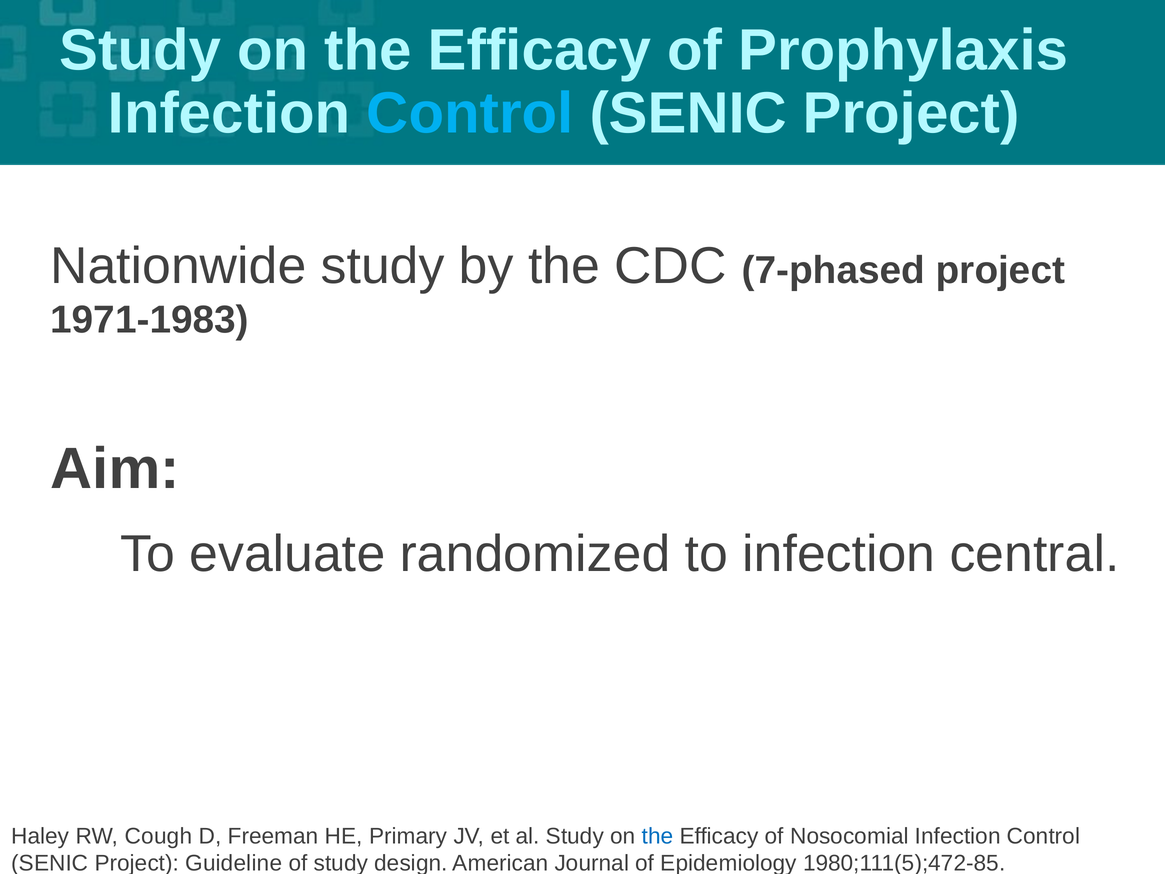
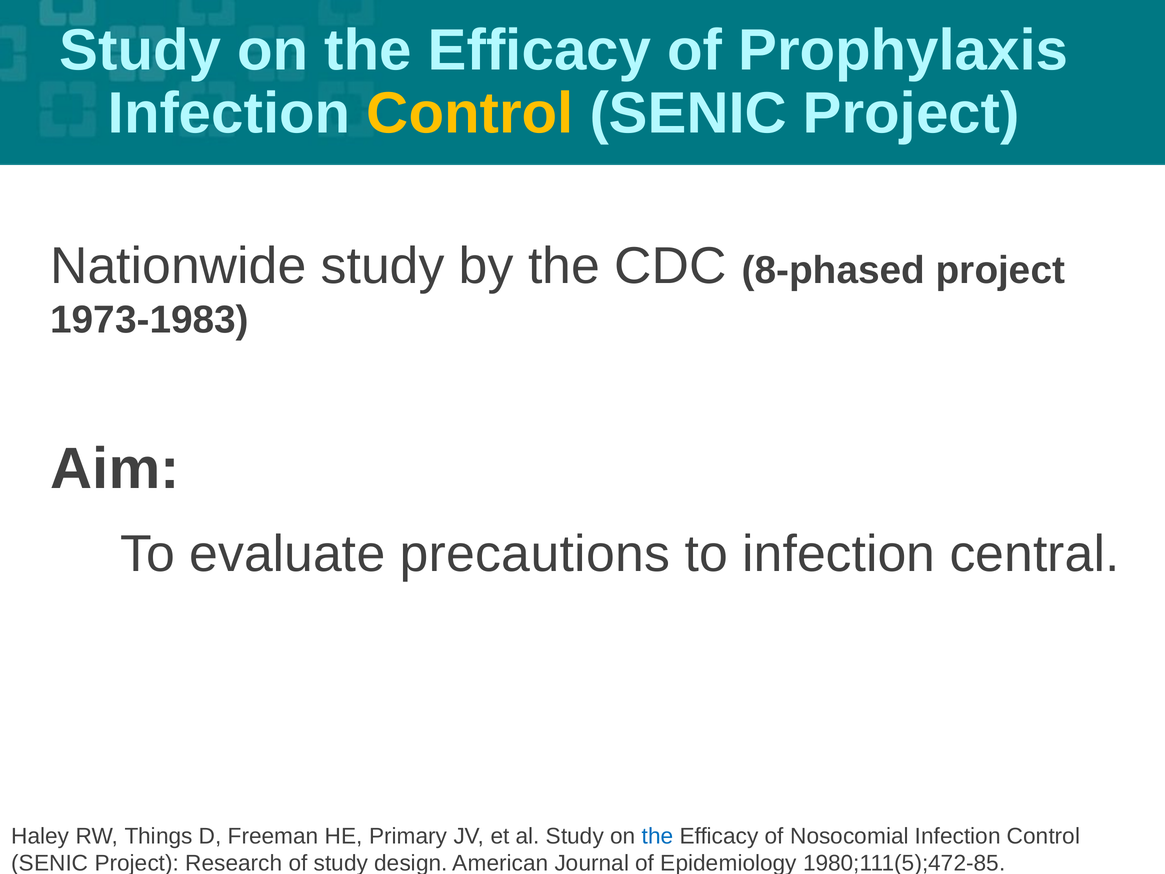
Control at (470, 114) colour: light blue -> yellow
7-phased: 7-phased -> 8-phased
1971-1983: 1971-1983 -> 1973-1983
randomized: randomized -> precautions
Cough: Cough -> Things
Guideline: Guideline -> Research
